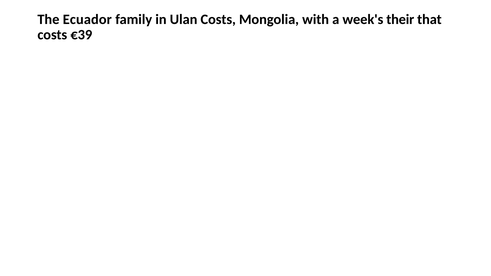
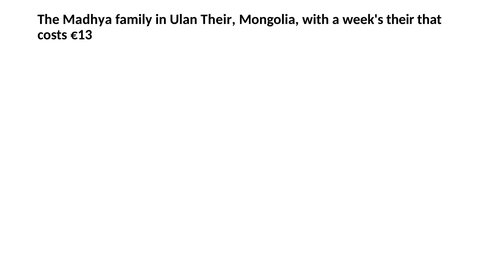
Ecuador: Ecuador -> Madhya
Ulan Costs: Costs -> Their
€39: €39 -> €13
